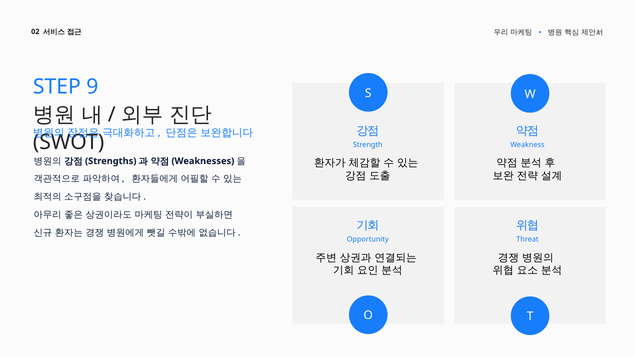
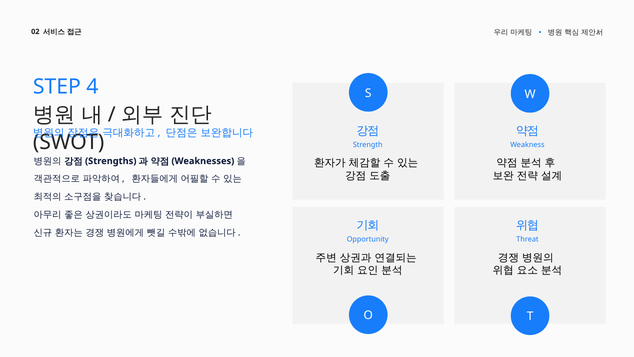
9: 9 -> 4
